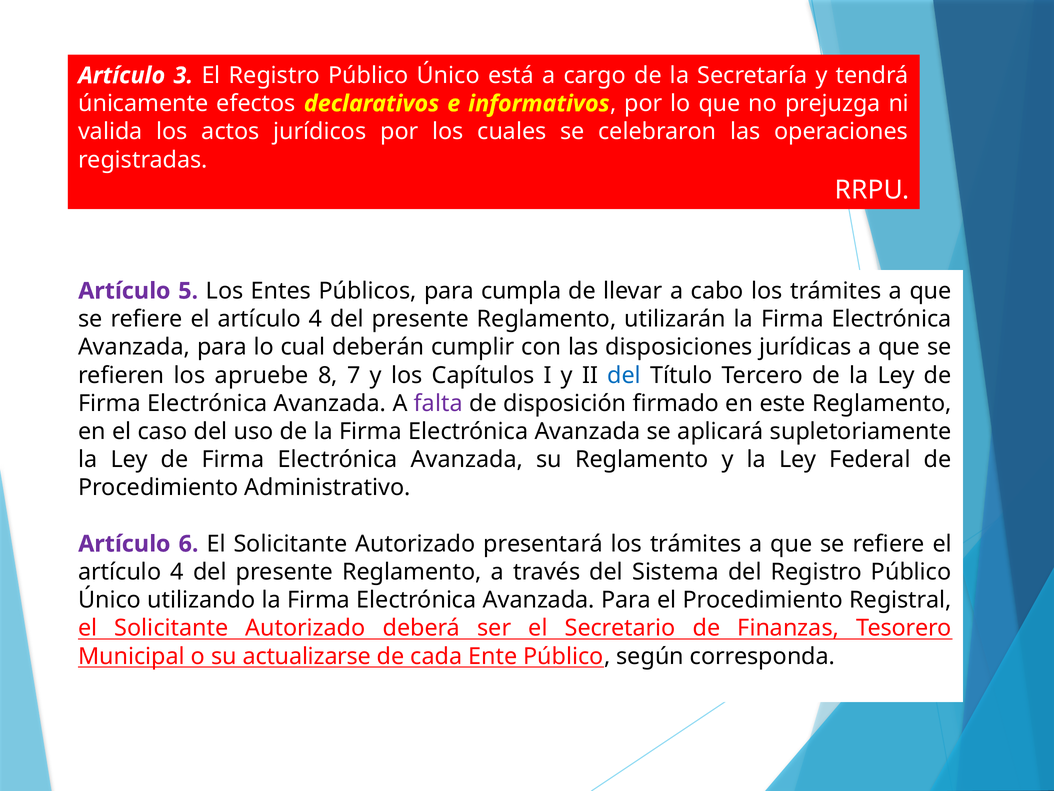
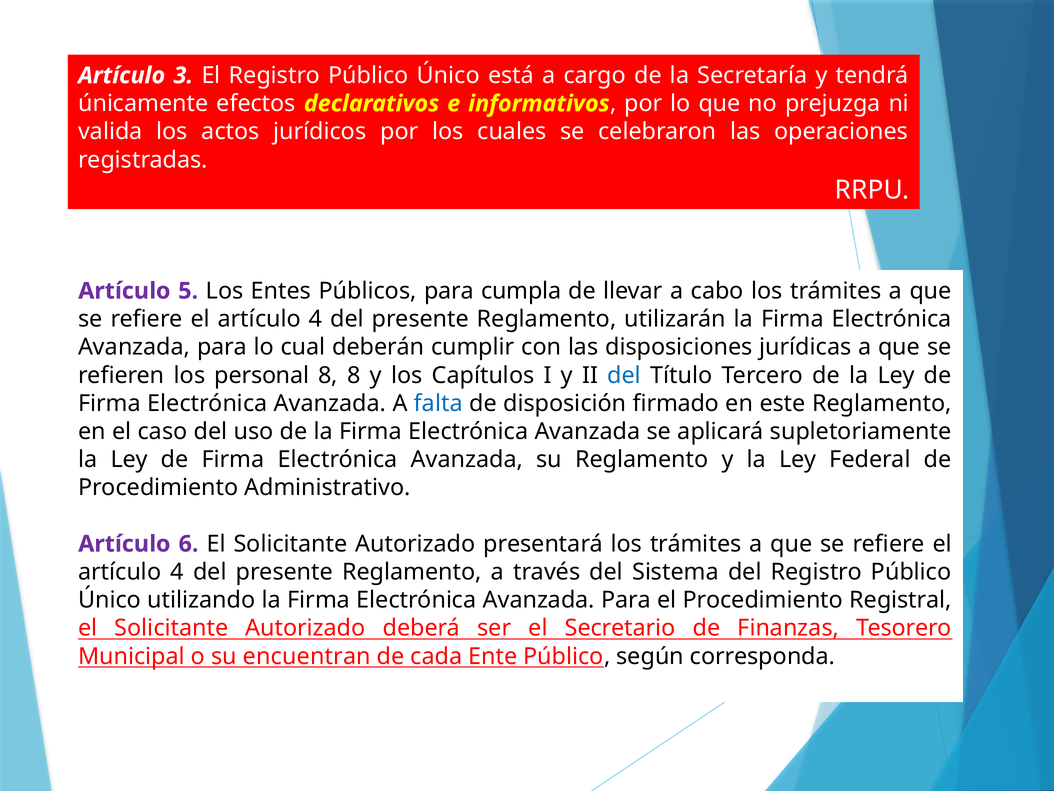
apruebe: apruebe -> personal
8 7: 7 -> 8
falta colour: purple -> blue
actualizarse: actualizarse -> encuentran
